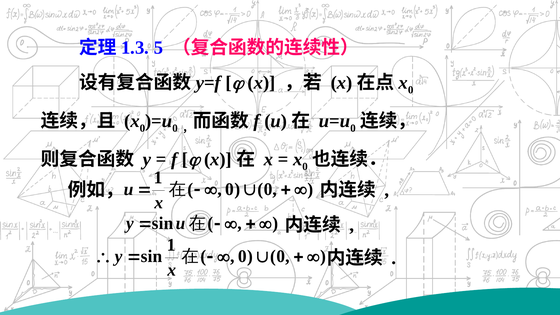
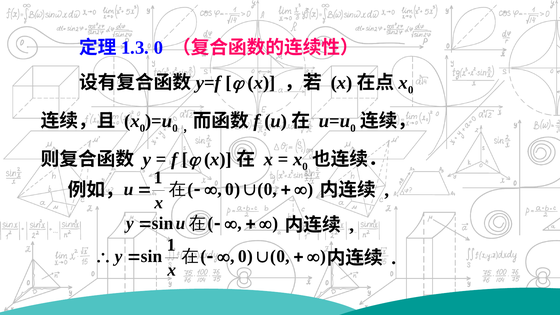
5 at (158, 48): 5 -> 0
